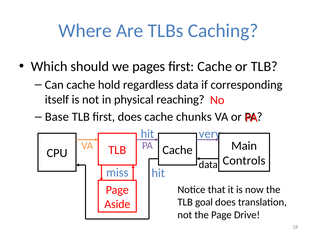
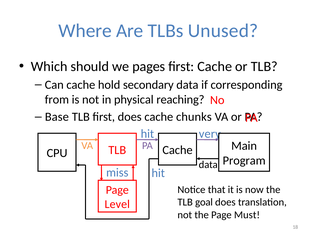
Caching: Caching -> Unused
regardless: regardless -> secondary
itself: itself -> from
Controls: Controls -> Program
Aside: Aside -> Level
Drive: Drive -> Must
